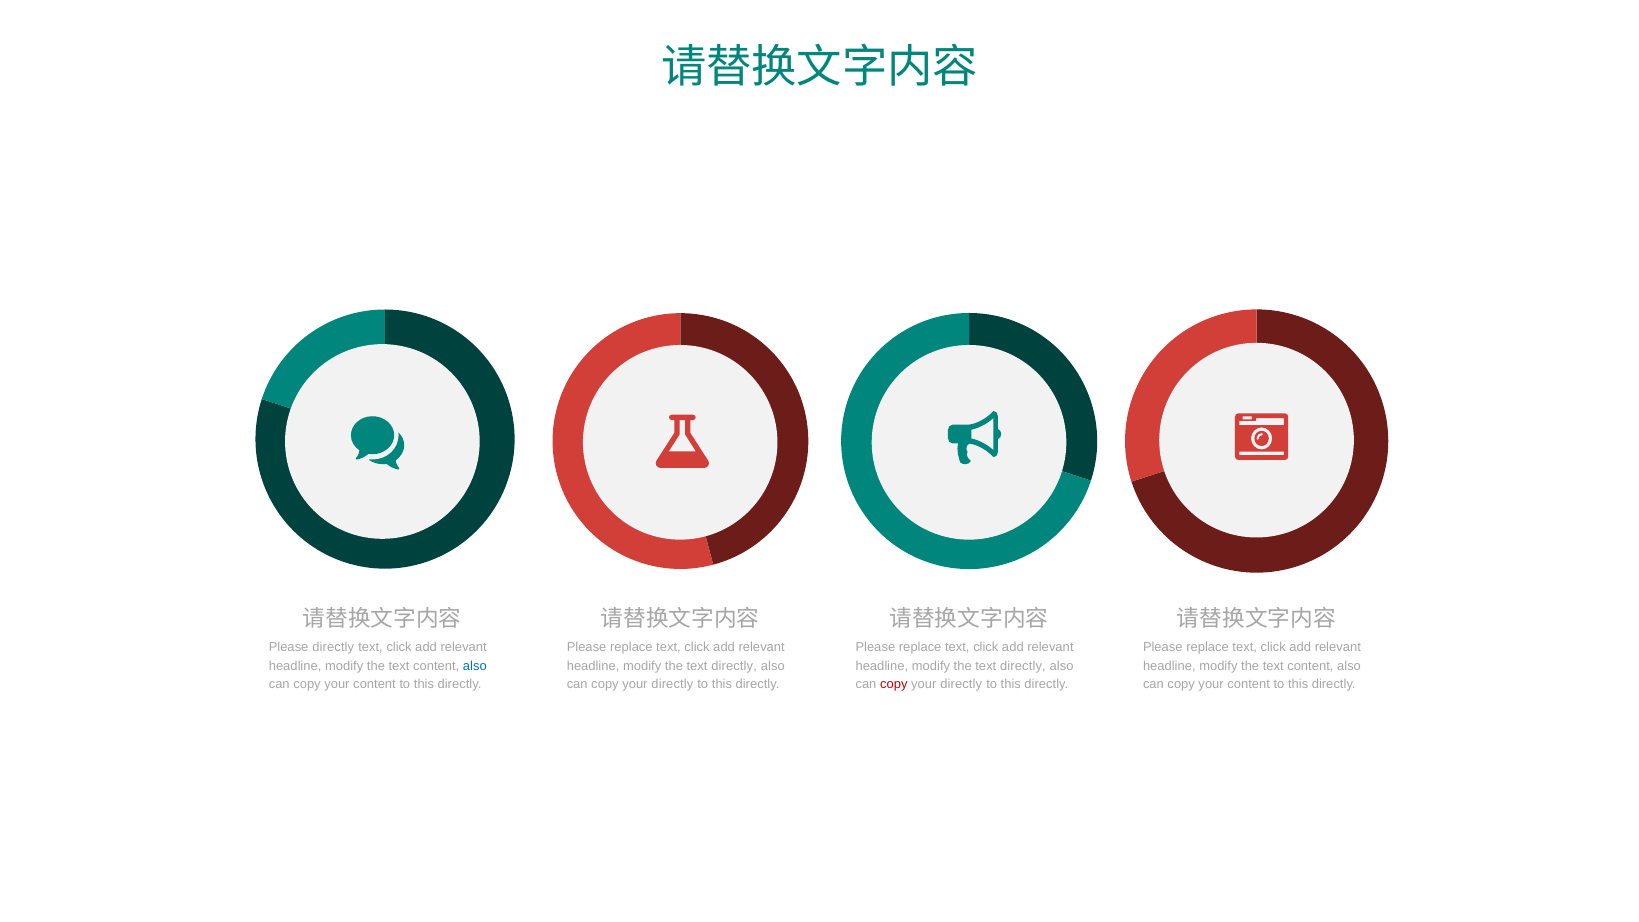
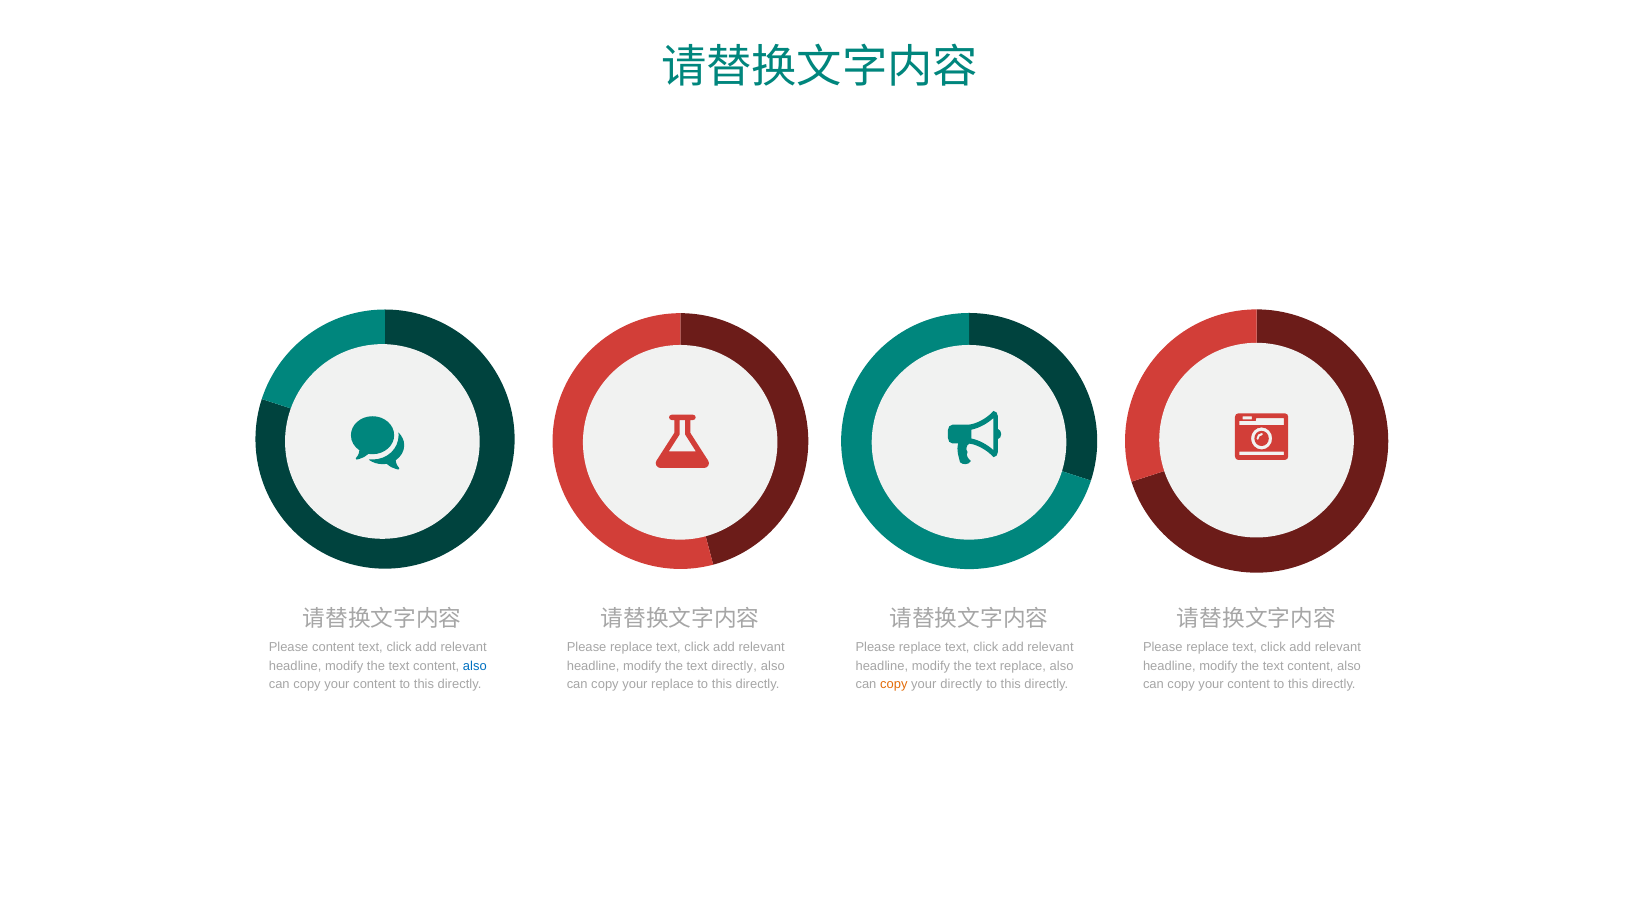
Please directly: directly -> content
directly at (1023, 666): directly -> replace
directly at (672, 684): directly -> replace
copy at (894, 684) colour: red -> orange
